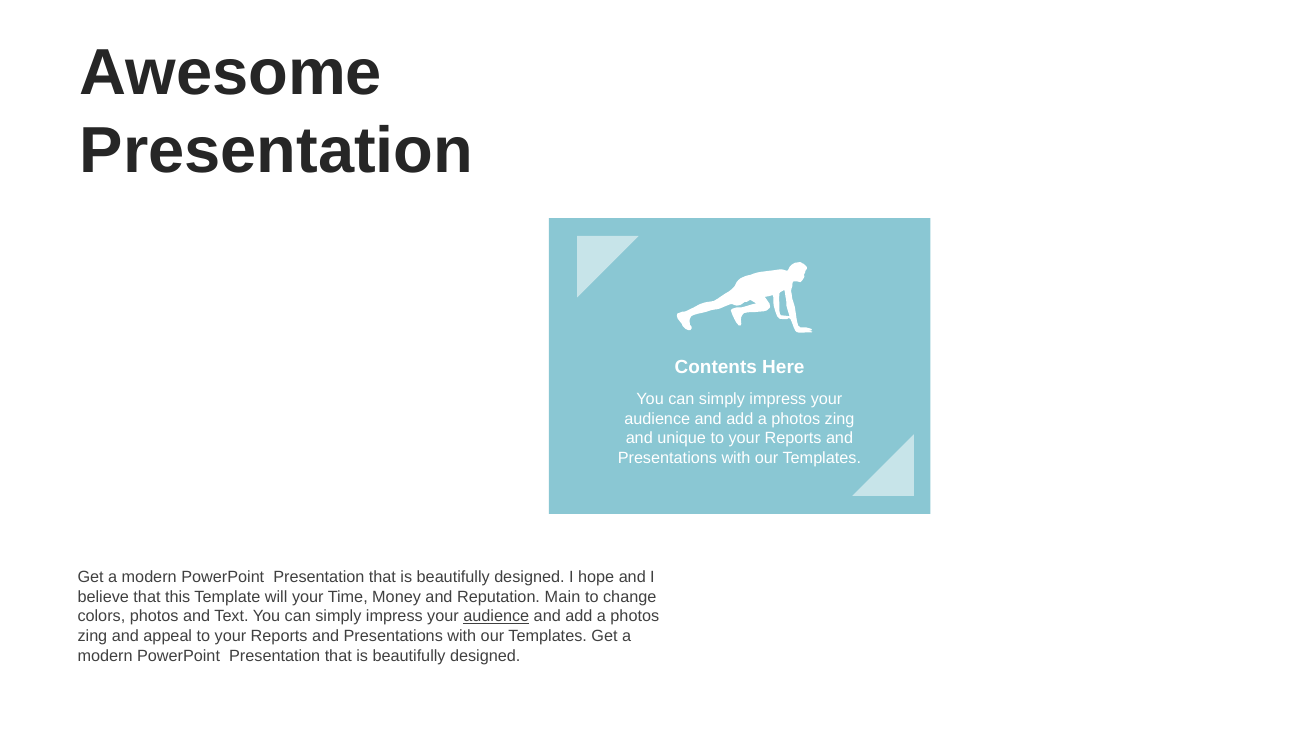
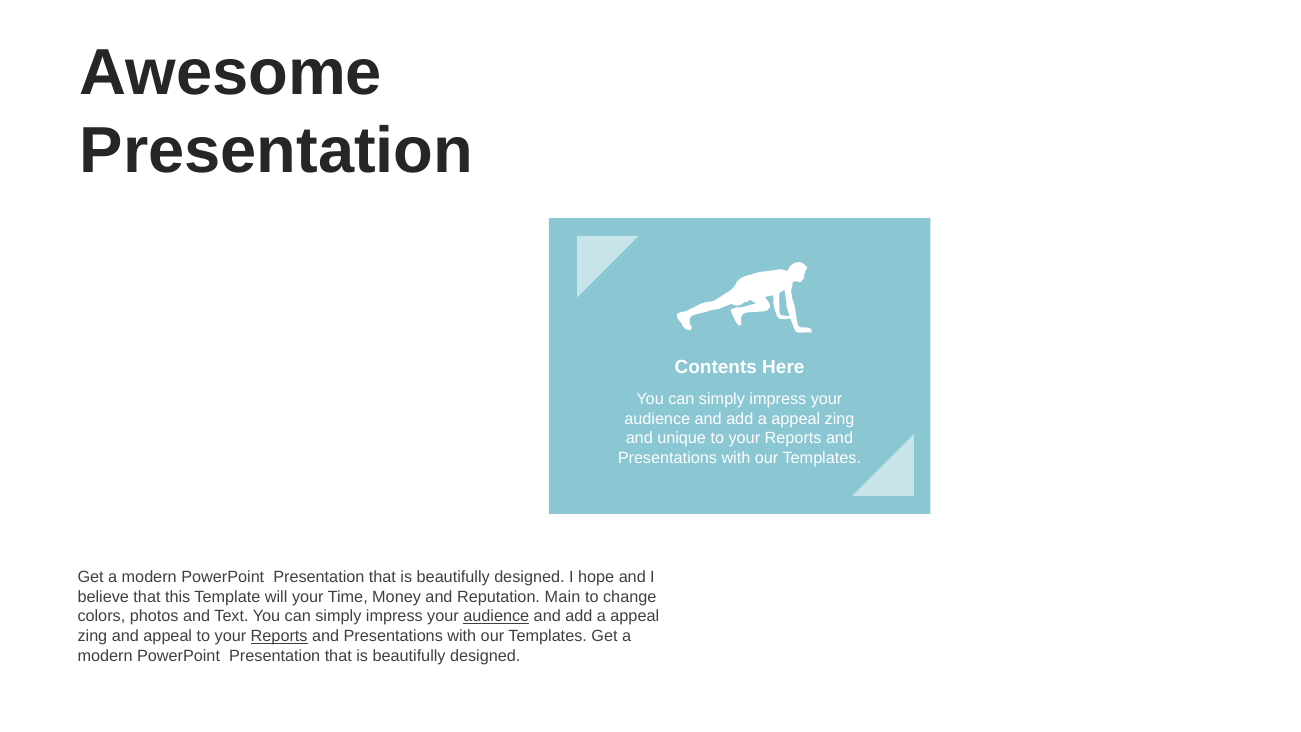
photos at (796, 419): photos -> appeal
photos at (635, 616): photos -> appeal
Reports at (279, 636) underline: none -> present
